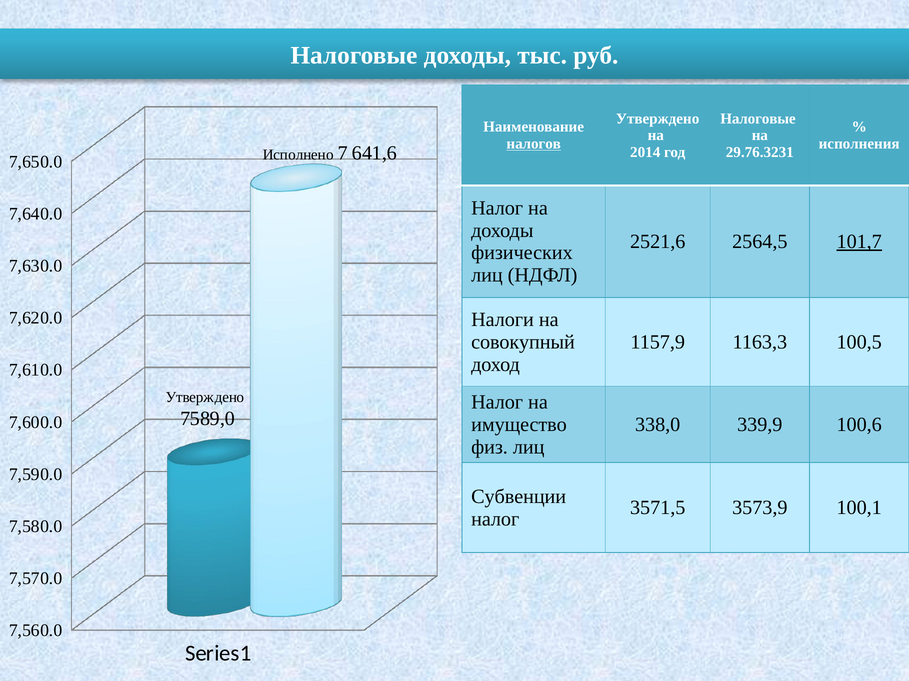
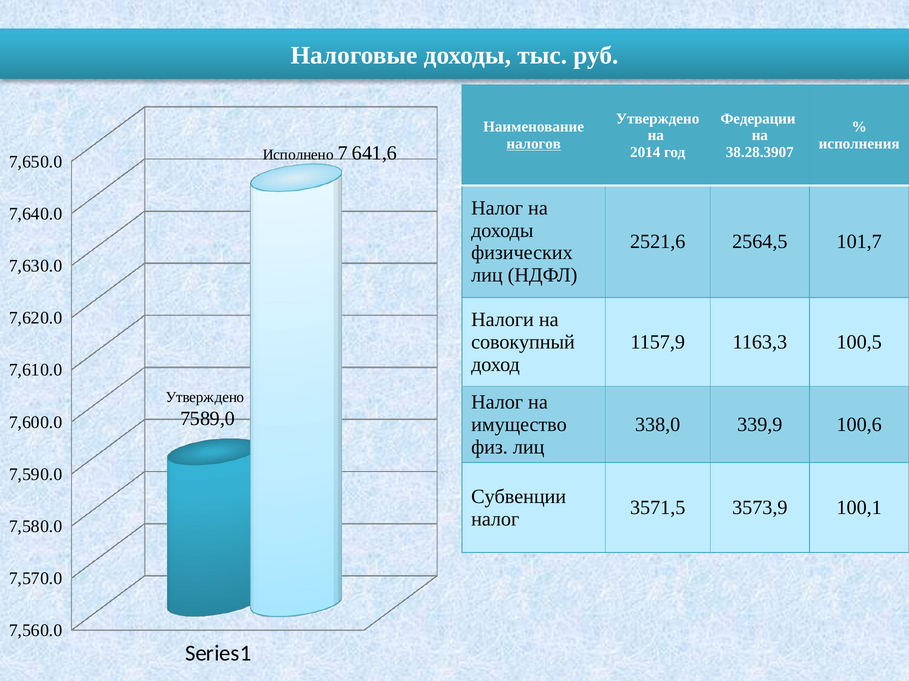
Налоговые at (758, 119): Налоговые -> Федерации
29.76.3231: 29.76.3231 -> 38.28.3907
101,7 underline: present -> none
